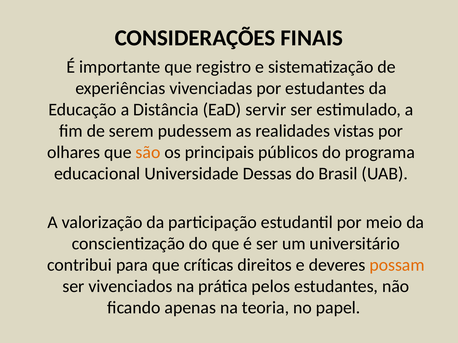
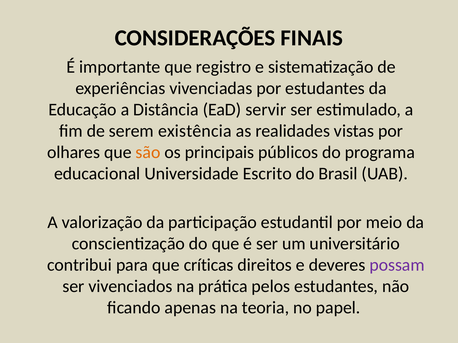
pudessem: pudessem -> existência
Dessas: Dessas -> Escrito
possam colour: orange -> purple
